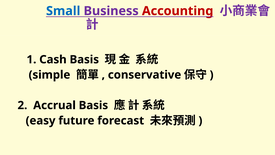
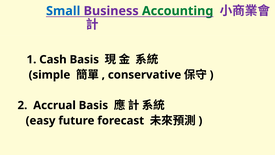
Accounting colour: red -> green
